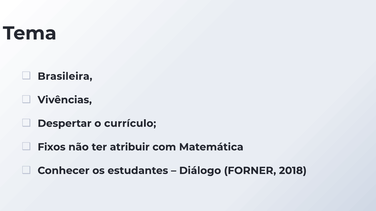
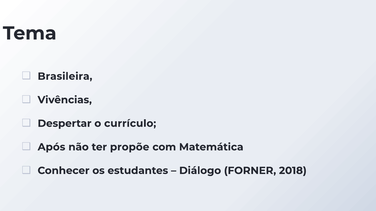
Fixos: Fixos -> Após
atribuir: atribuir -> propõe
